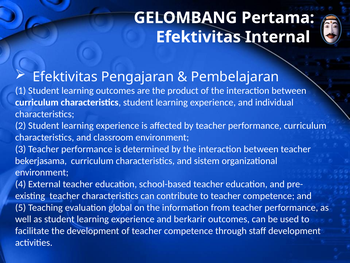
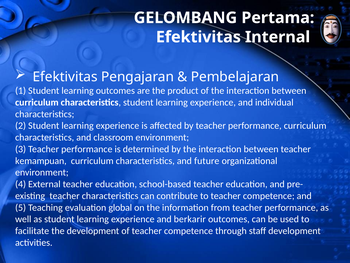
bekerjasama: bekerjasama -> kemampuan
sistem: sistem -> future
